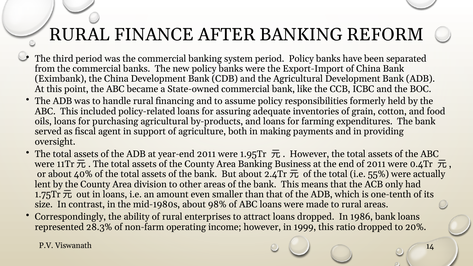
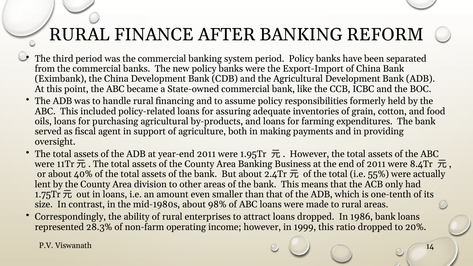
0.4Tr: 0.4Tr -> 8.4Tr
